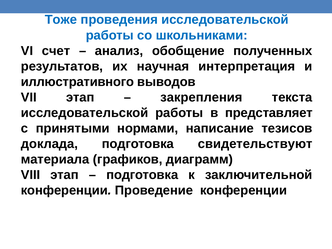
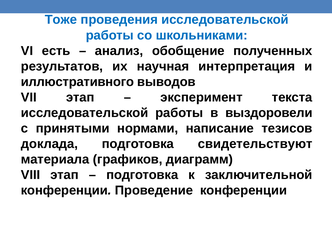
счет: счет -> есть
закрепления: закрепления -> эксперимент
представляет: представляет -> выздоровели
